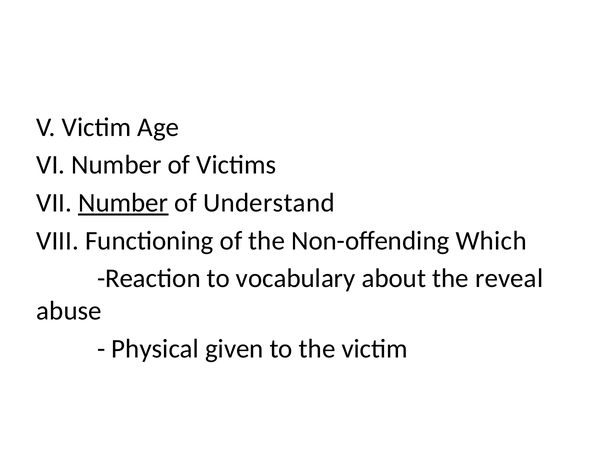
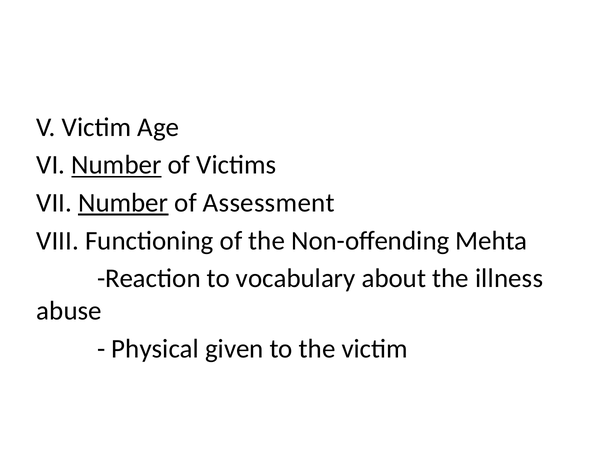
Number at (116, 165) underline: none -> present
Understand: Understand -> Assessment
Which: Which -> Mehta
reveal: reveal -> illness
